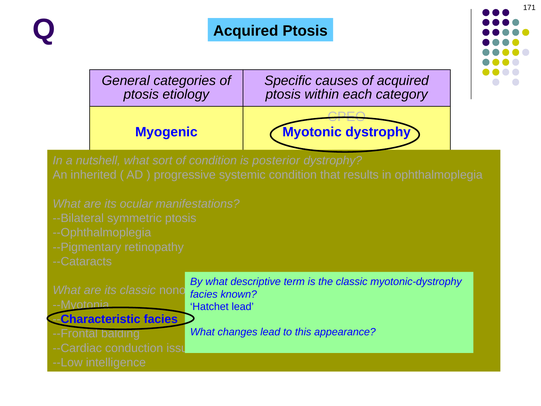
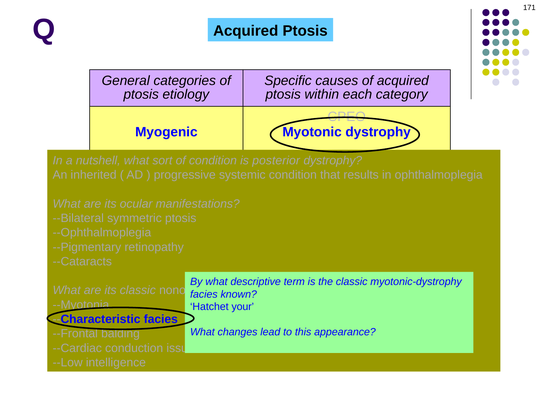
Hatchet lead: lead -> your
